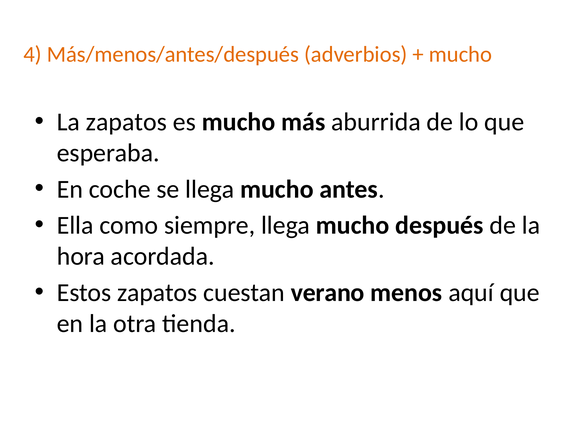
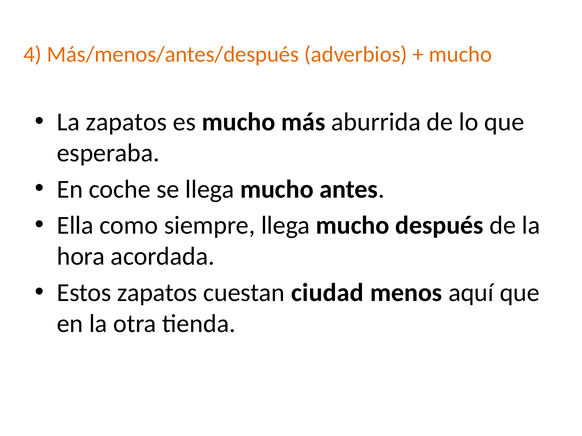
verano: verano -> ciudad
